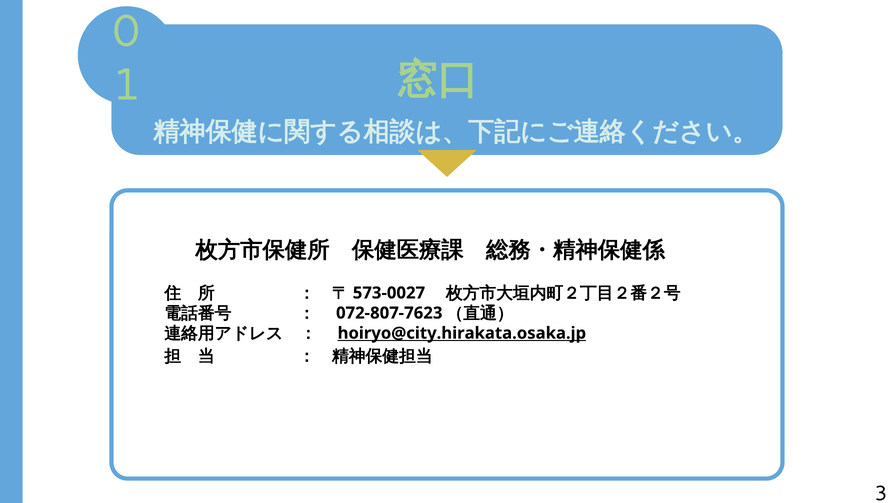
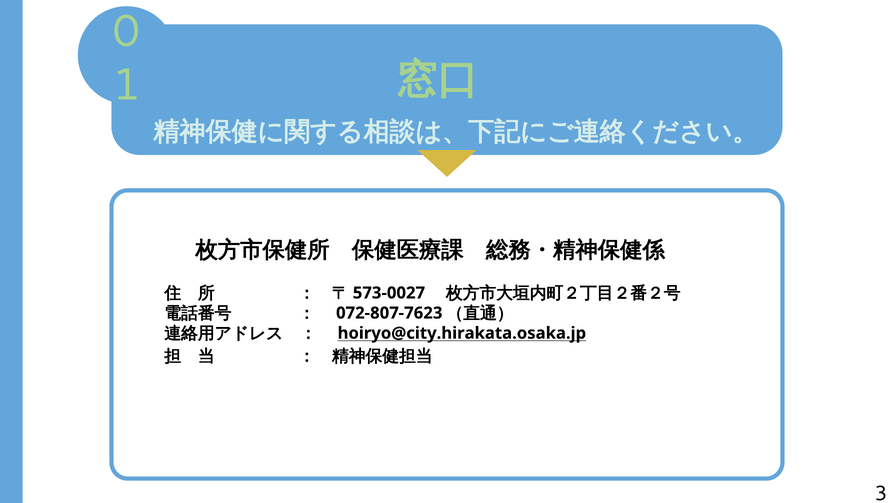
hoiryo@city.hirakata.osaka.jp underline: present -> none
